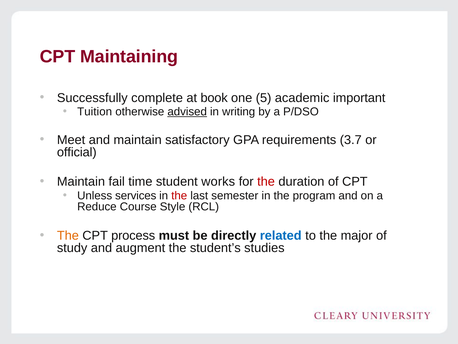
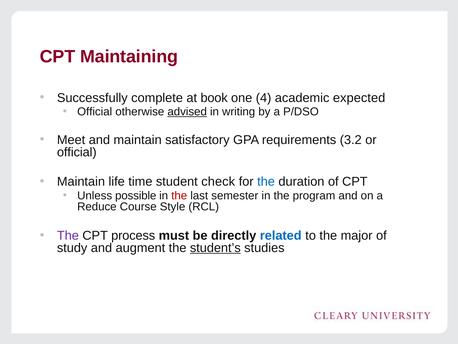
5: 5 -> 4
important: important -> expected
Tuition at (95, 112): Tuition -> Official
3.7: 3.7 -> 3.2
fail: fail -> life
works: works -> check
the at (266, 181) colour: red -> blue
services: services -> possible
The at (68, 235) colour: orange -> purple
student’s underline: none -> present
